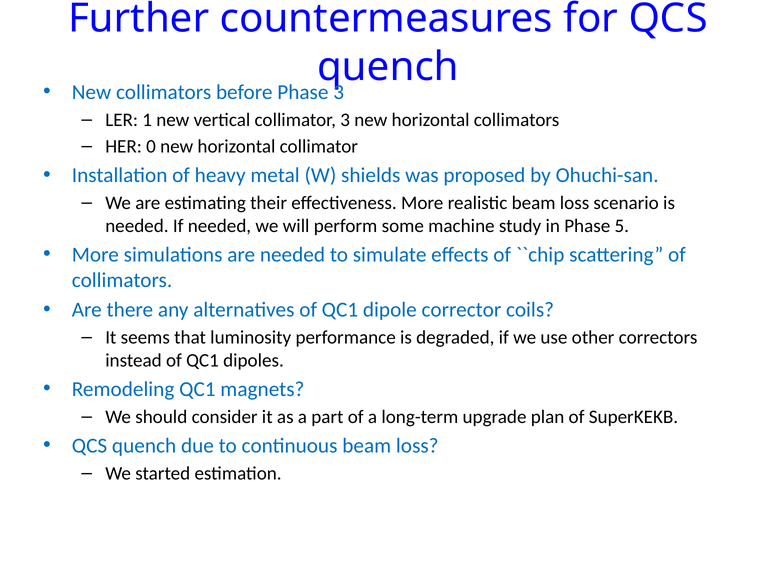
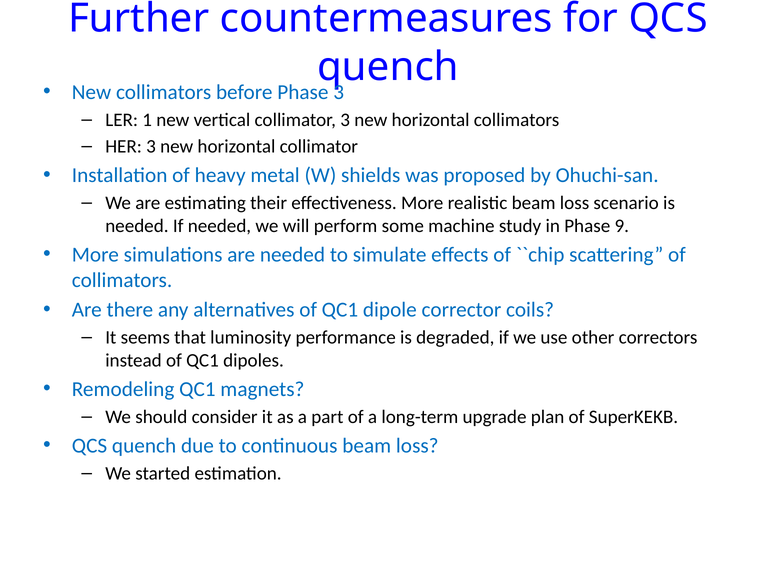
HER 0: 0 -> 3
5: 5 -> 9
